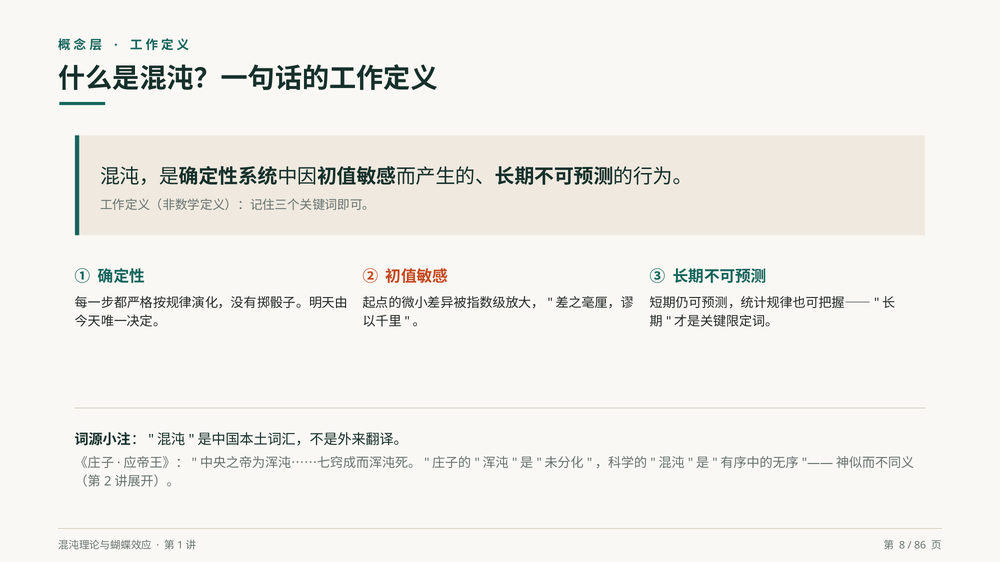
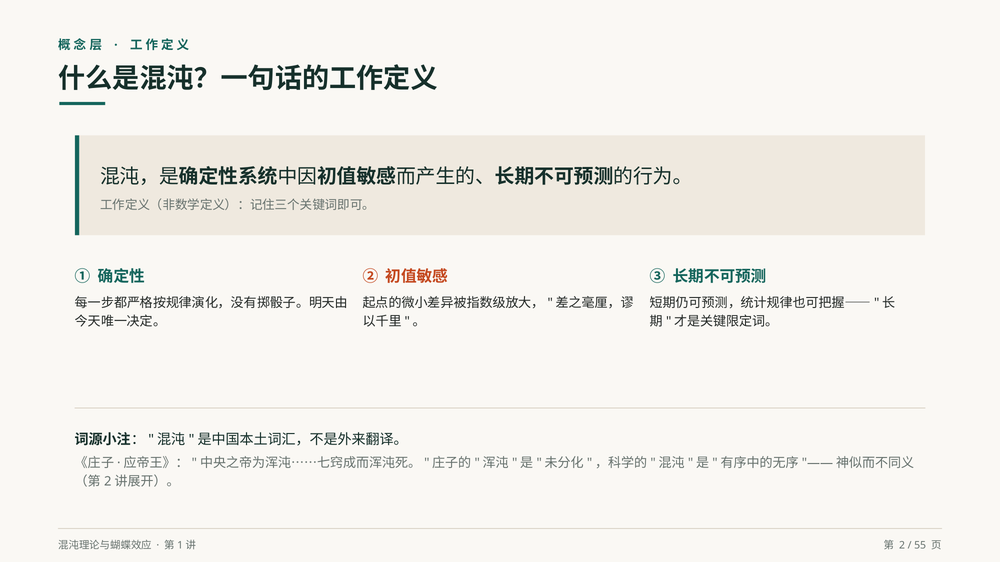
8: 8 -> 2
86: 86 -> 55
